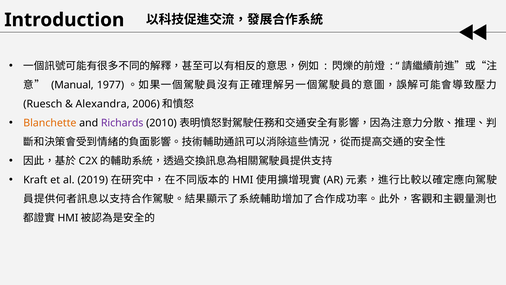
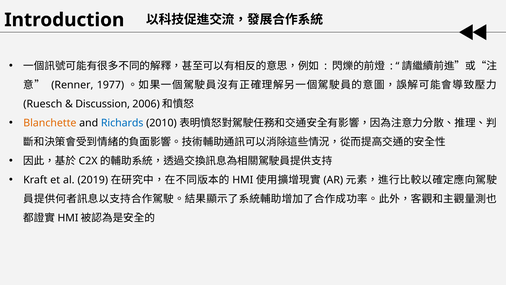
Manual: Manual -> Renner
Alexandra: Alexandra -> Discussion
Richards colour: purple -> blue
